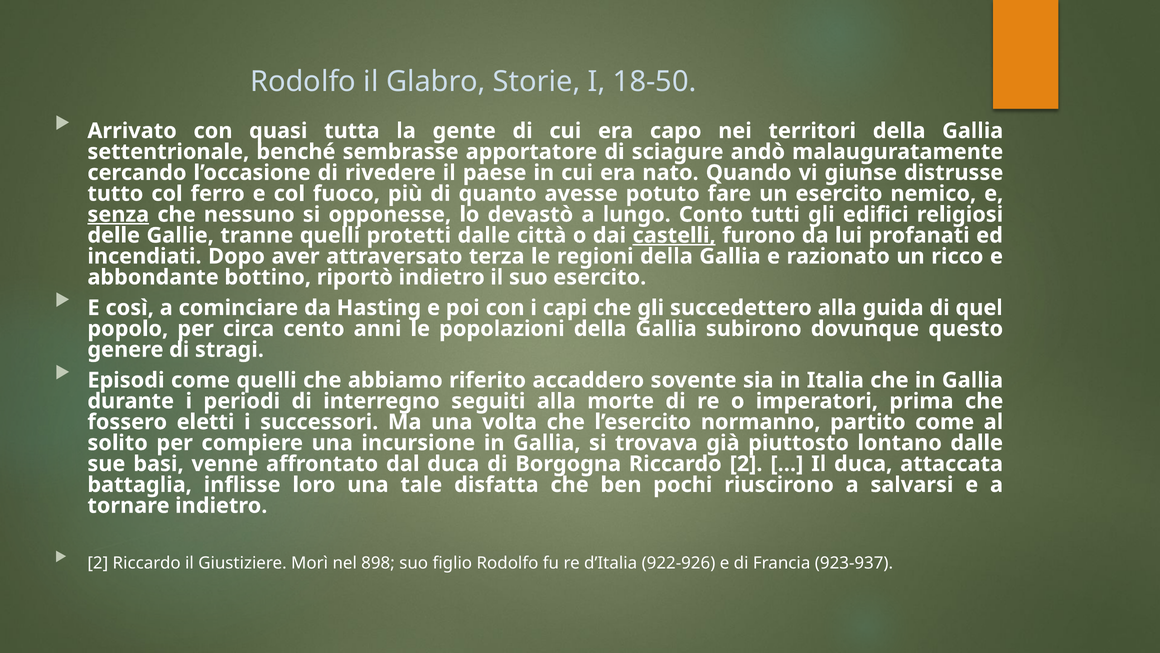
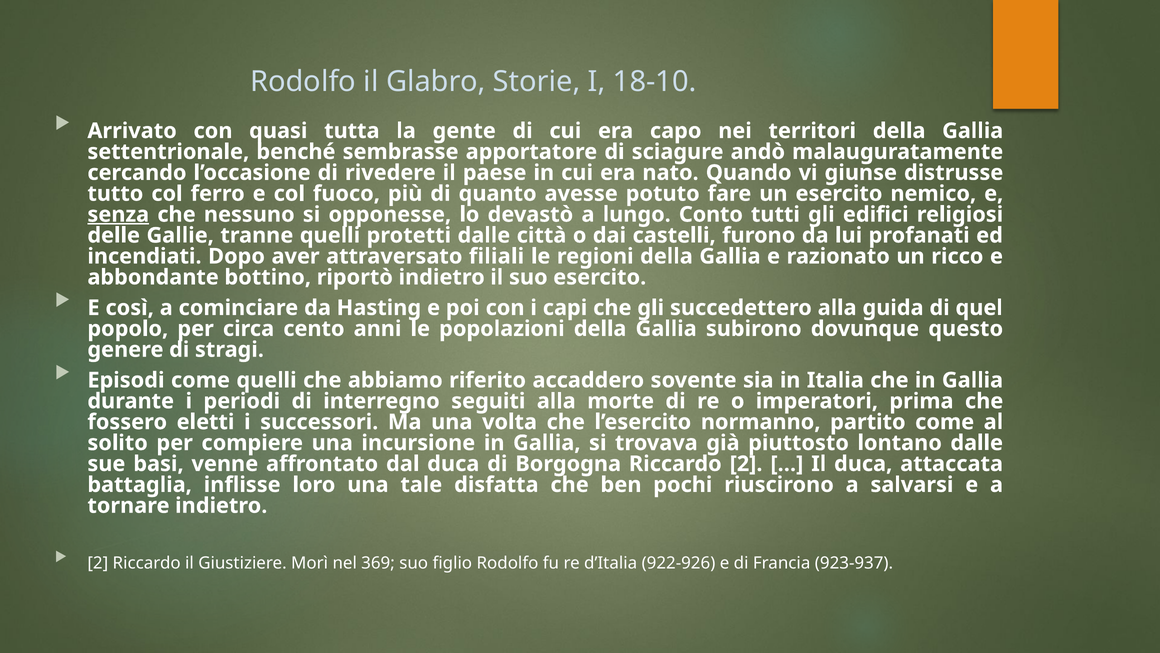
18-50: 18-50 -> 18-10
castelli underline: present -> none
terza: terza -> filiali
898: 898 -> 369
